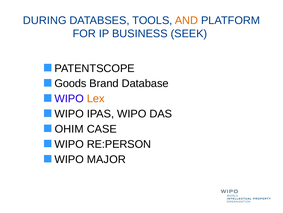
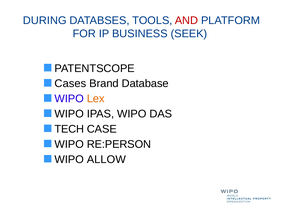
AND colour: orange -> red
Goods: Goods -> Cases
OHIM: OHIM -> TECH
MAJOR: MAJOR -> ALLOW
